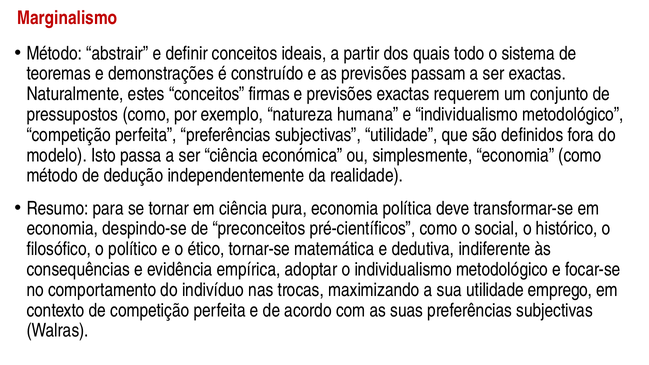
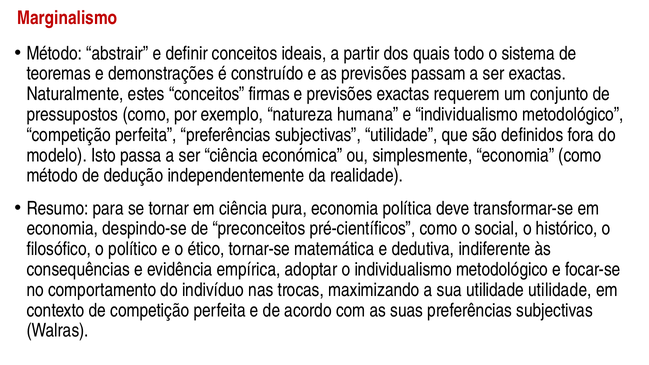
utilidade emprego: emprego -> utilidade
